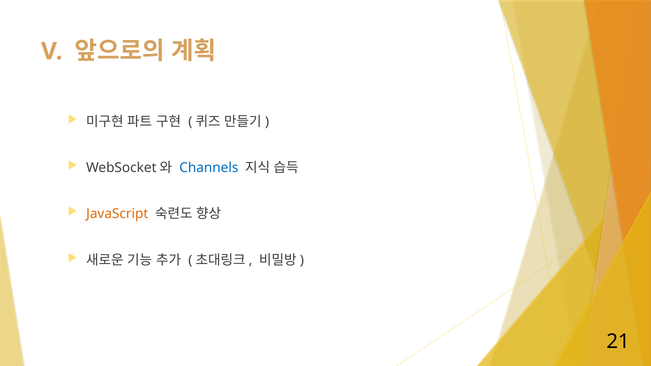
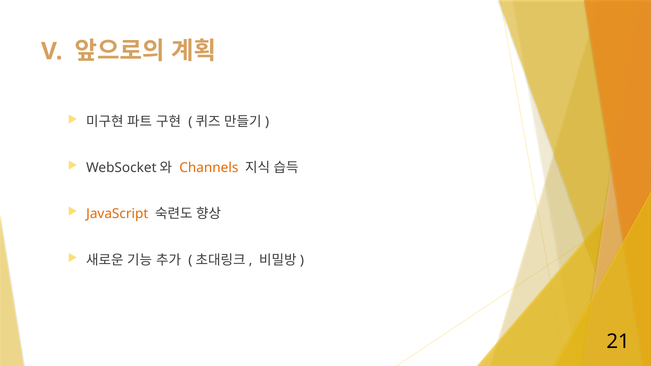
Channels colour: blue -> orange
